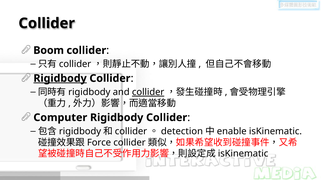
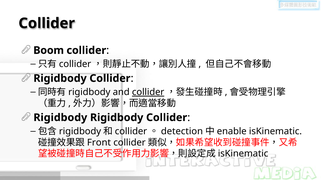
Rigidbody at (60, 79) underline: present -> none
Computer at (60, 118): Computer -> Rigidbody
Force: Force -> Front
